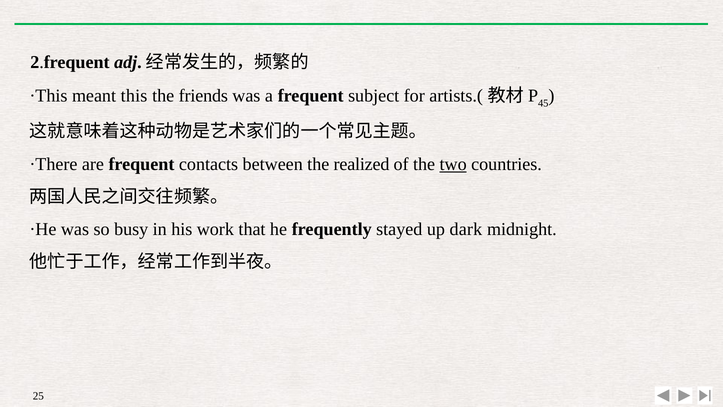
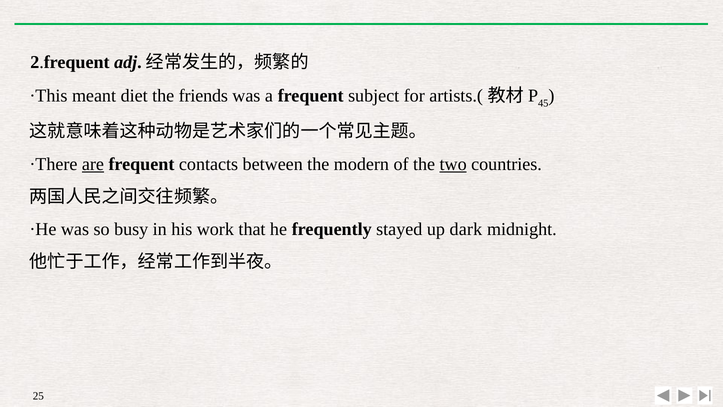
this: this -> diet
are underline: none -> present
realized: realized -> modern
